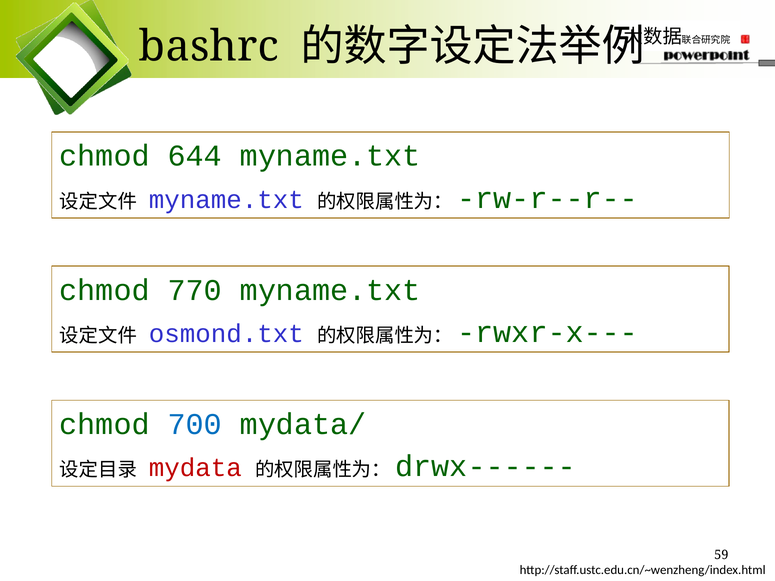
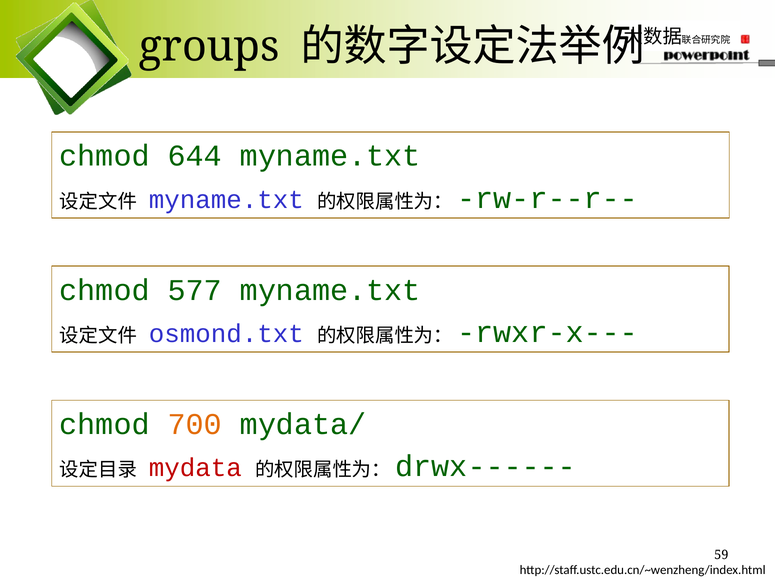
bashrc: bashrc -> groups
770: 770 -> 577
700 colour: blue -> orange
